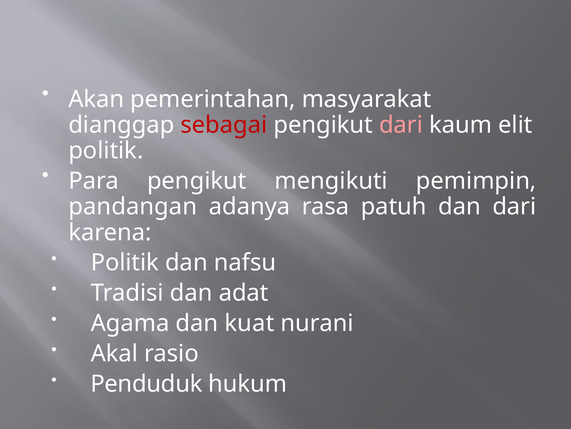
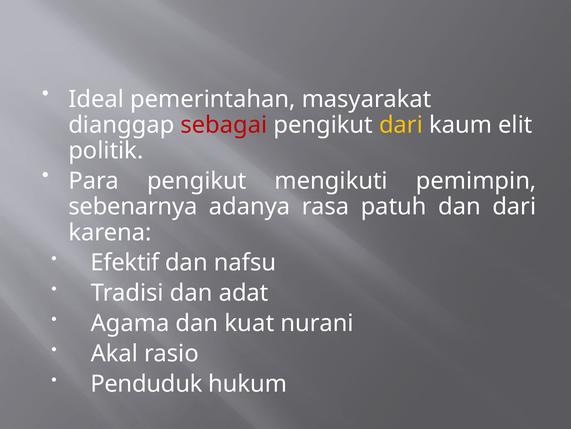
Akan: Akan -> Ideal
dari at (401, 125) colour: pink -> yellow
pandangan: pandangan -> sebenarnya
Politik at (125, 262): Politik -> Efektif
